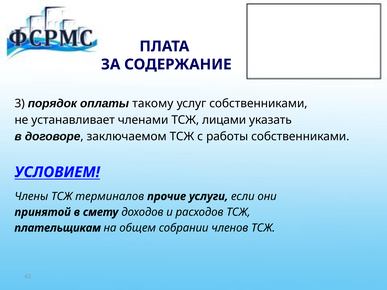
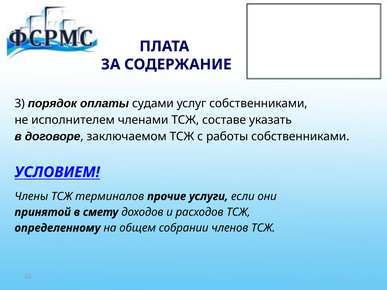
такому: такому -> судами
устанавливает: устанавливает -> исполнителем
лицами: лицами -> составе
плательщикам: плательщикам -> определенному
